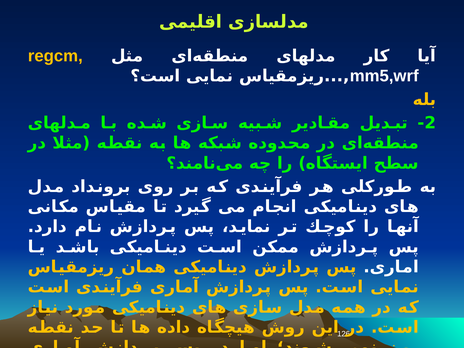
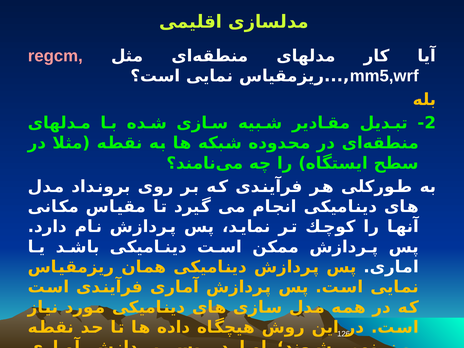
regcm colour: yellow -> pink
